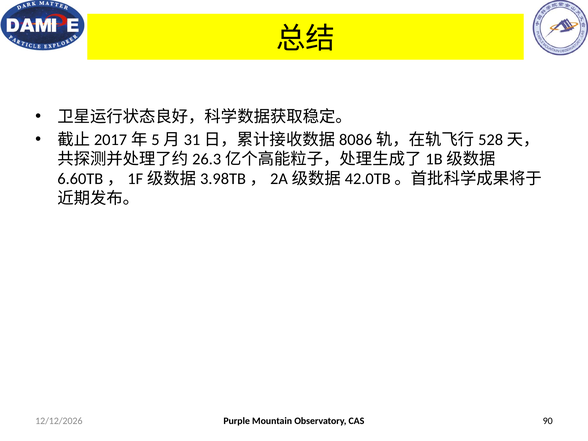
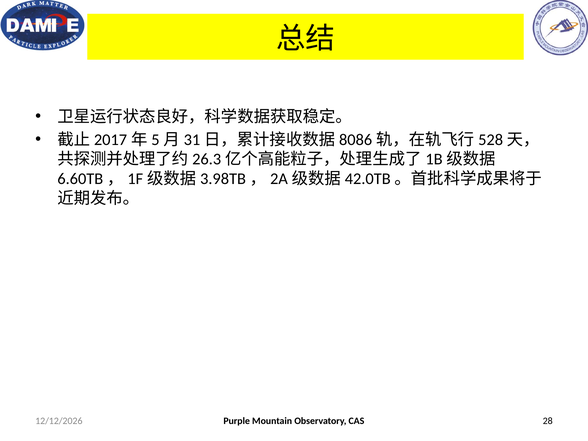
90: 90 -> 28
